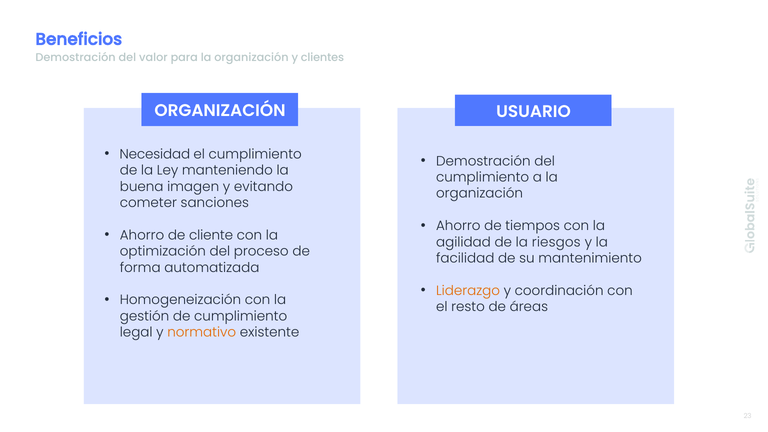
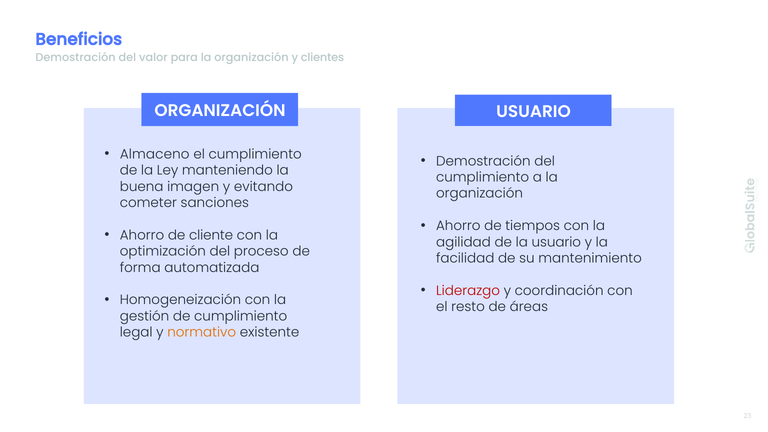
Necesidad: Necesidad -> Almaceno
la riesgos: riesgos -> usuario
Liderazgo colour: orange -> red
